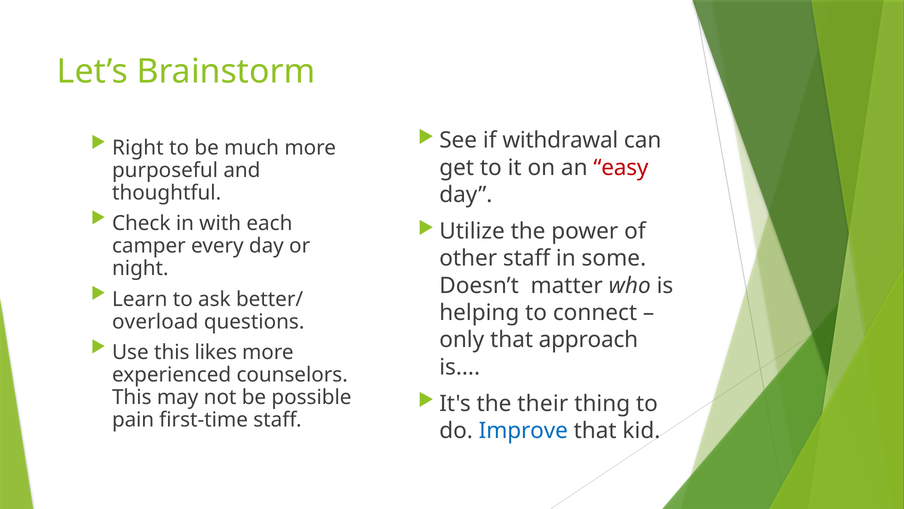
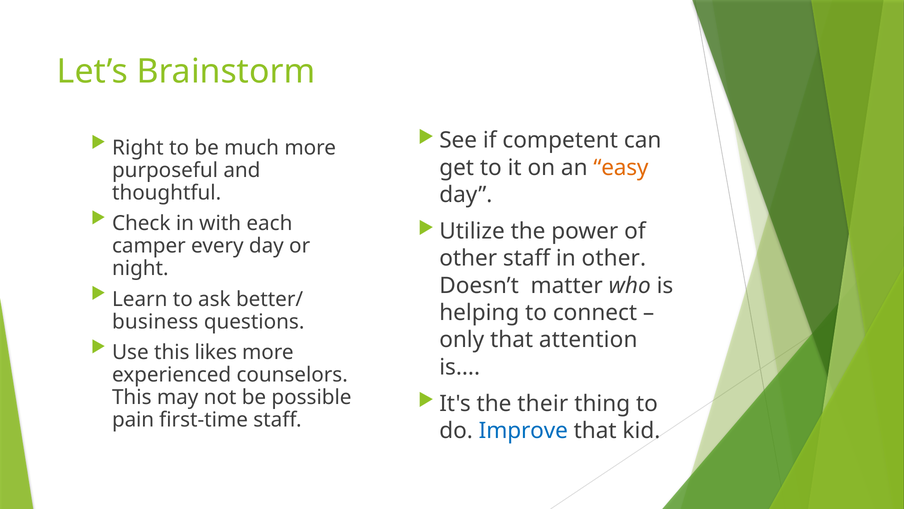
withdrawal: withdrawal -> competent
easy colour: red -> orange
in some: some -> other
overload: overload -> business
approach: approach -> attention
